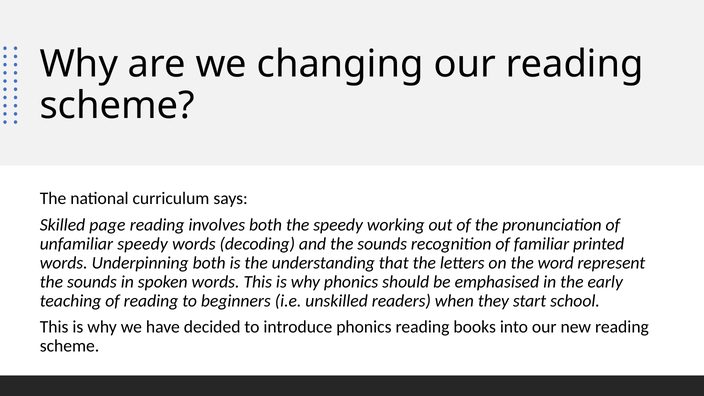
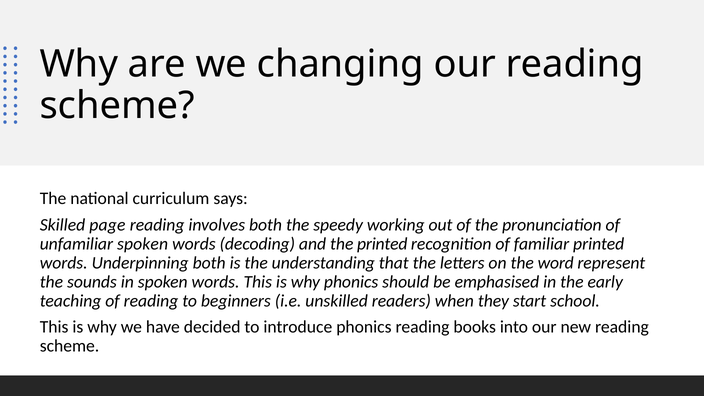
unfamiliar speedy: speedy -> spoken
and the sounds: sounds -> printed
